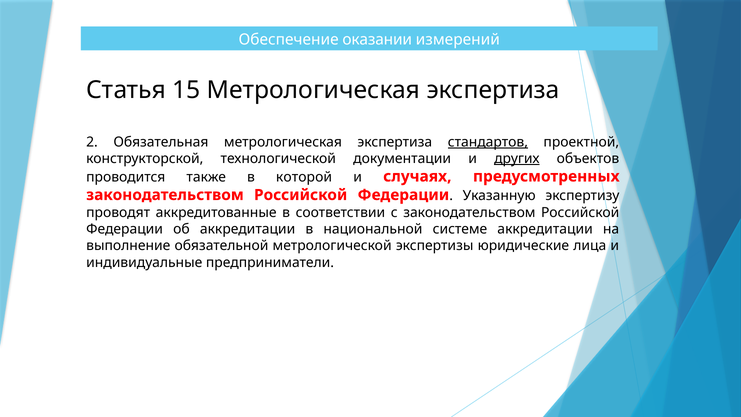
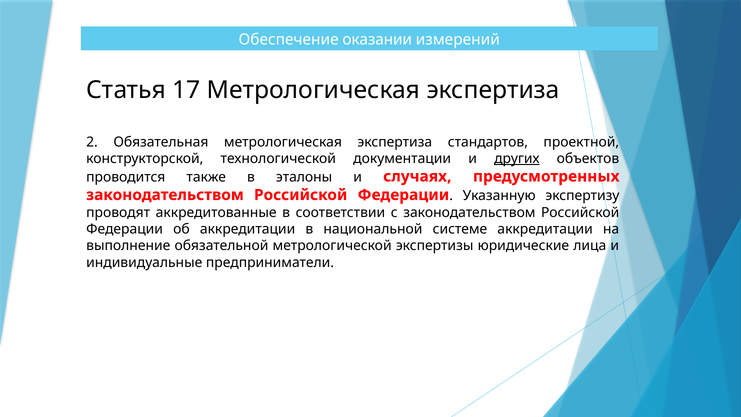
15: 15 -> 17
стандартов underline: present -> none
которой: которой -> эталоны
